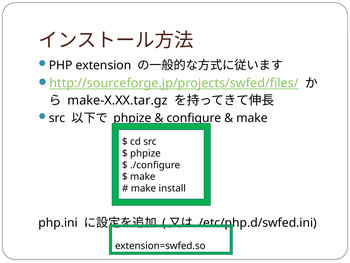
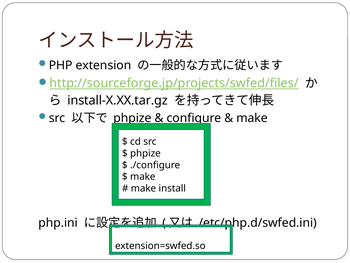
make-X.XX.tar.gz: make-X.XX.tar.gz -> install-X.XX.tar.gz
